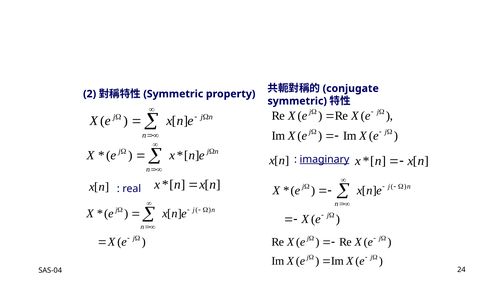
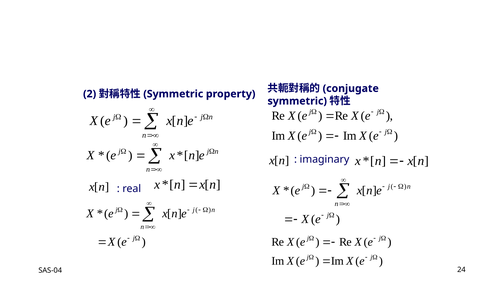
imaginary underline: present -> none
